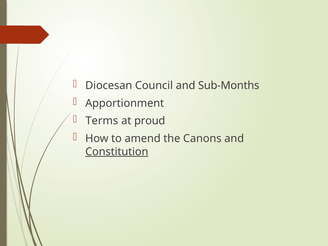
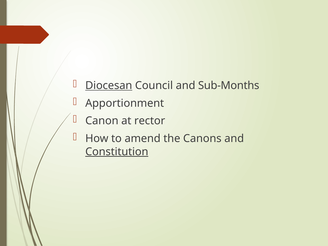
Diocesan underline: none -> present
Terms: Terms -> Canon
proud: proud -> rector
